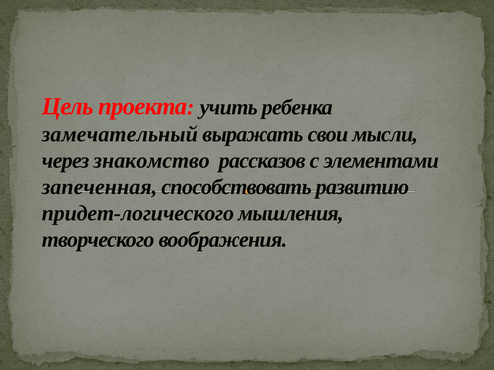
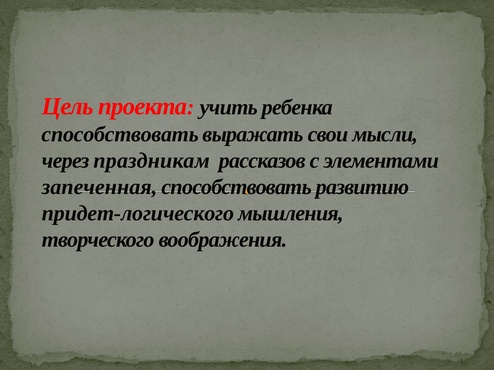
замечательный at (120, 134): замечательный -> способствовать
знакомство: знакомство -> праздникам
